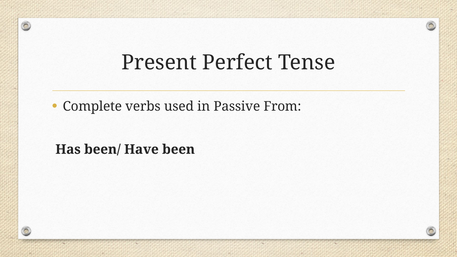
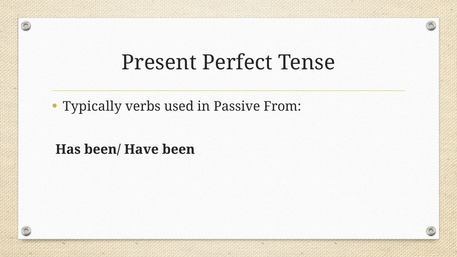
Complete: Complete -> Typically
